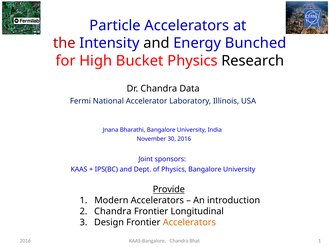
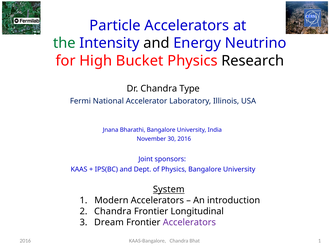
the colour: red -> green
Bunched: Bunched -> Neutrino
Data: Data -> Type
Provide: Provide -> System
Design: Design -> Dream
Accelerators at (189, 222) colour: orange -> purple
